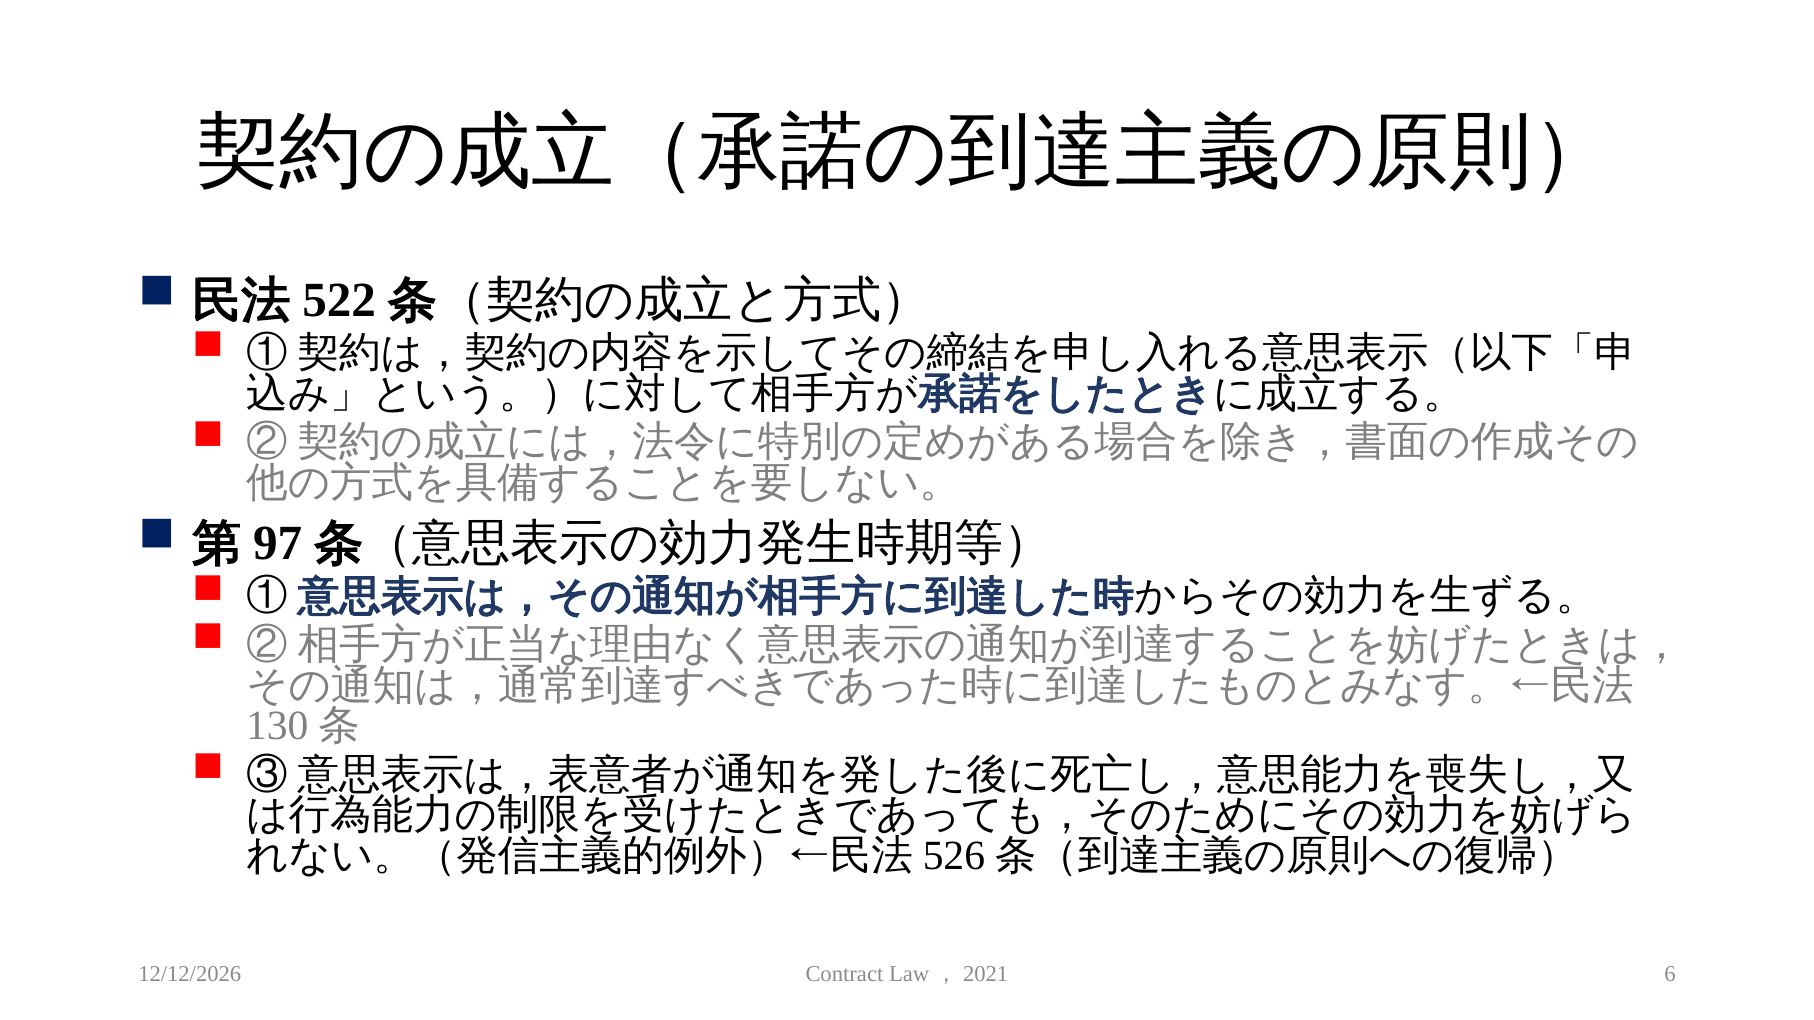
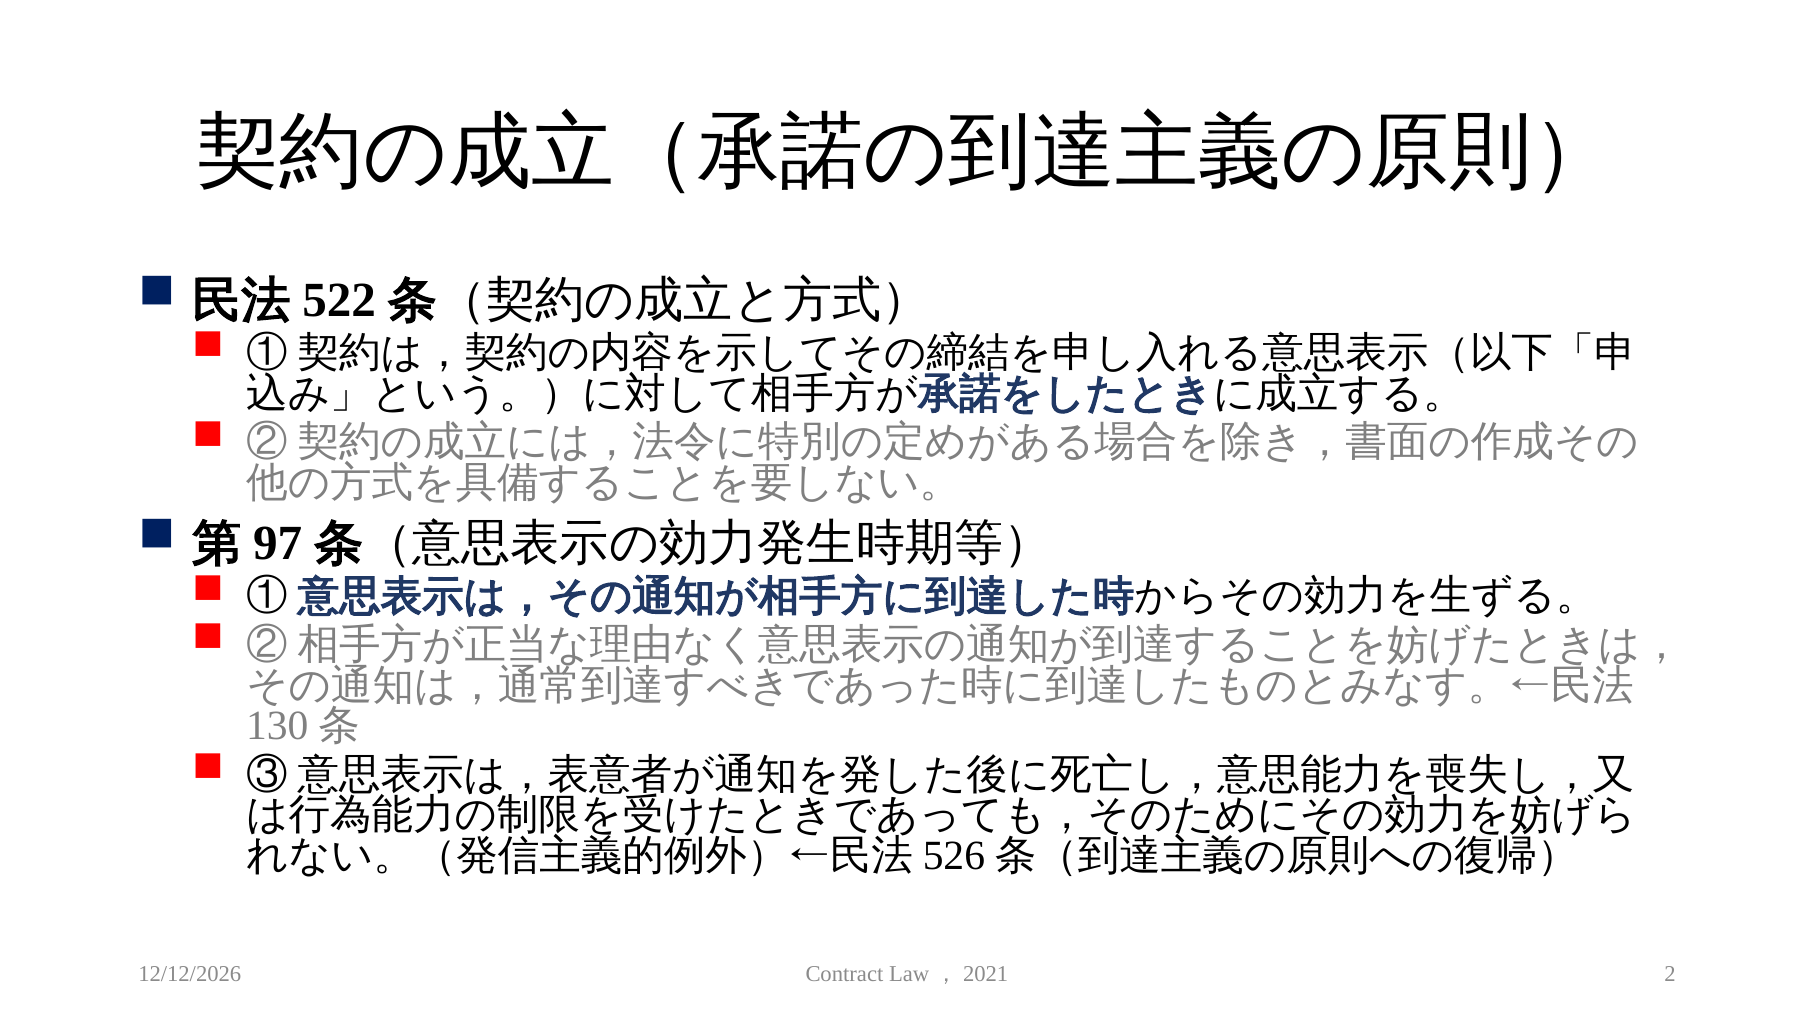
6: 6 -> 2
